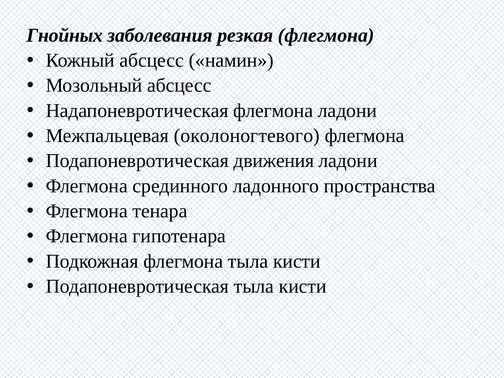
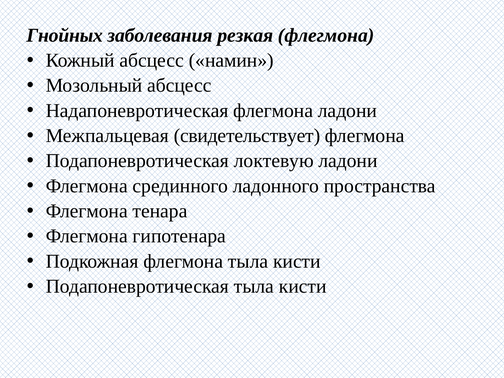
околоногтевого: околоногтевого -> свидетельствует
движения: движения -> локтевую
